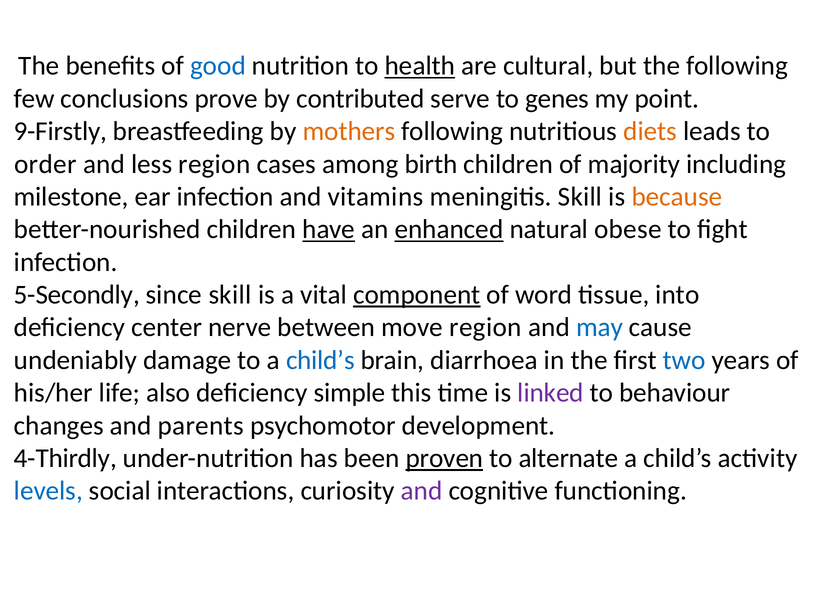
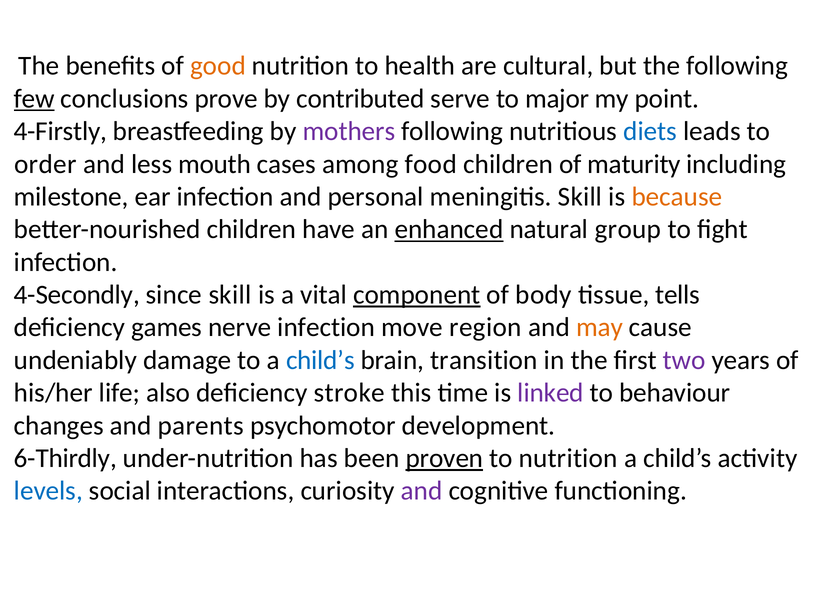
good colour: blue -> orange
health underline: present -> none
few underline: none -> present
genes: genes -> major
9-Firstly: 9-Firstly -> 4-Firstly
mothers colour: orange -> purple
diets colour: orange -> blue
less region: region -> mouth
birth: birth -> food
majority: majority -> maturity
vitamins: vitamins -> personal
have underline: present -> none
obese: obese -> group
5-Secondly: 5-Secondly -> 4-Secondly
word: word -> body
into: into -> tells
center: center -> games
nerve between: between -> infection
may colour: blue -> orange
diarrhoea: diarrhoea -> transition
two colour: blue -> purple
simple: simple -> stroke
4-Thirdly: 4-Thirdly -> 6-Thirdly
to alternate: alternate -> nutrition
